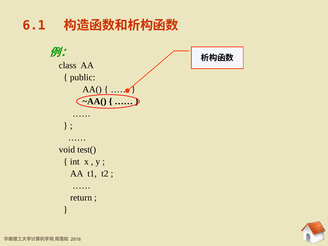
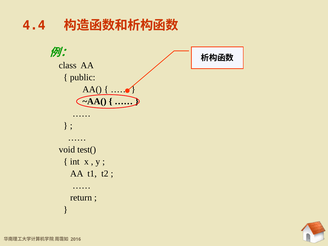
6.1: 6.1 -> 4.4
